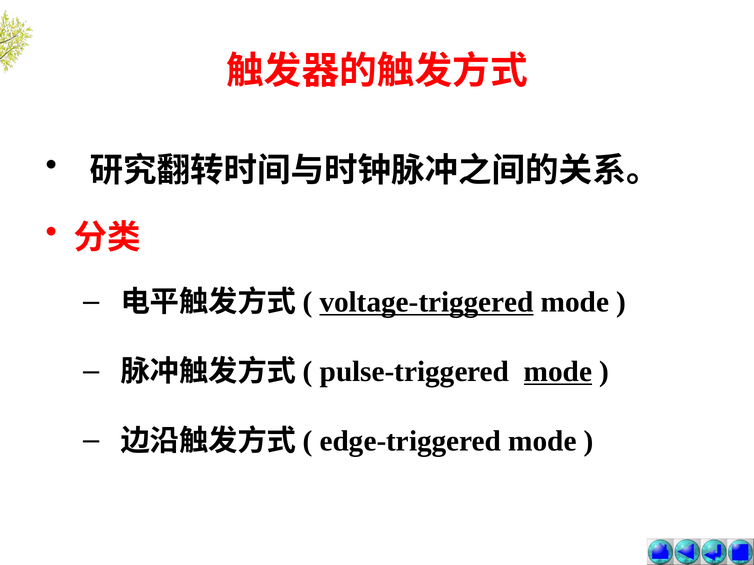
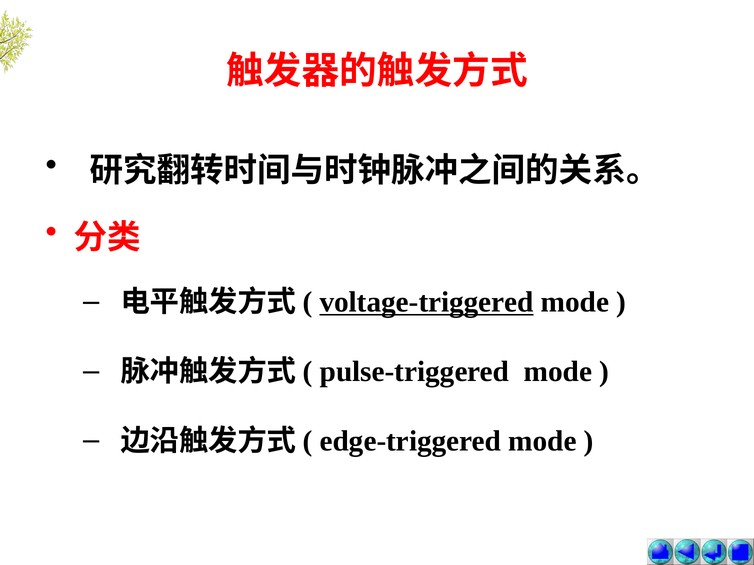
mode at (558, 372) underline: present -> none
